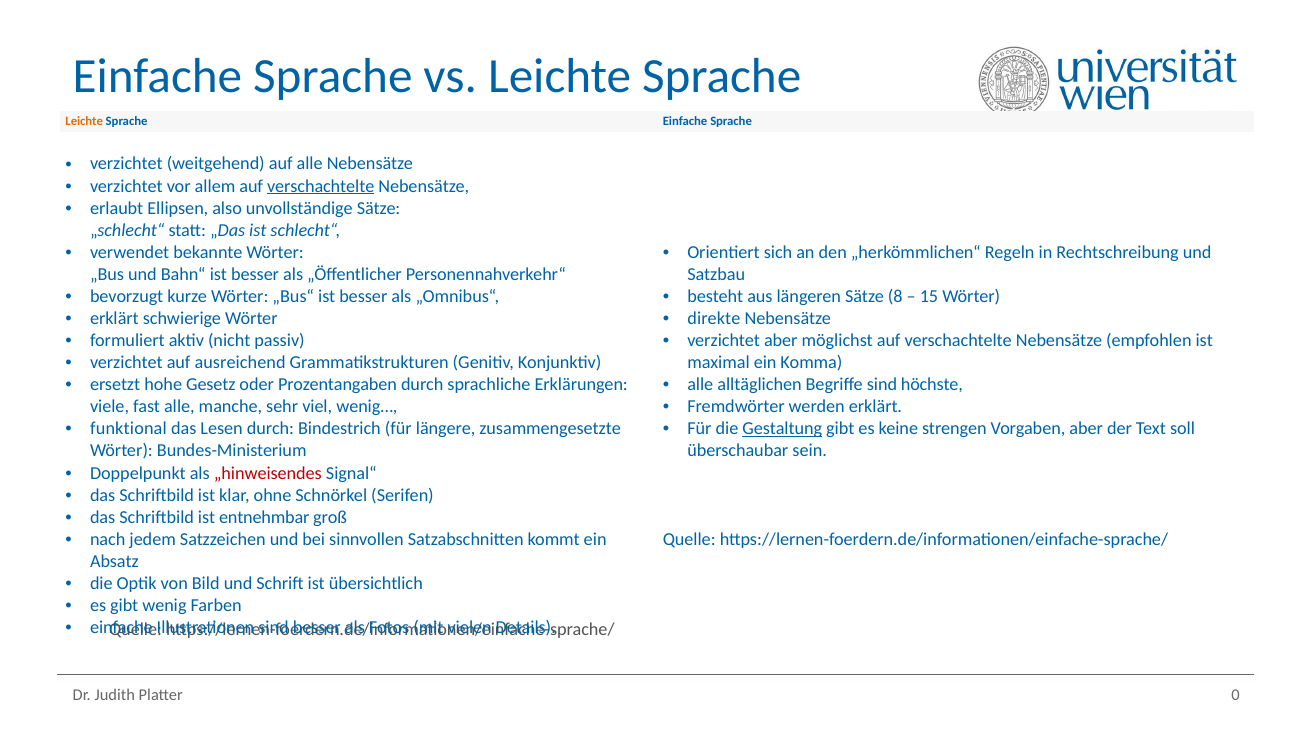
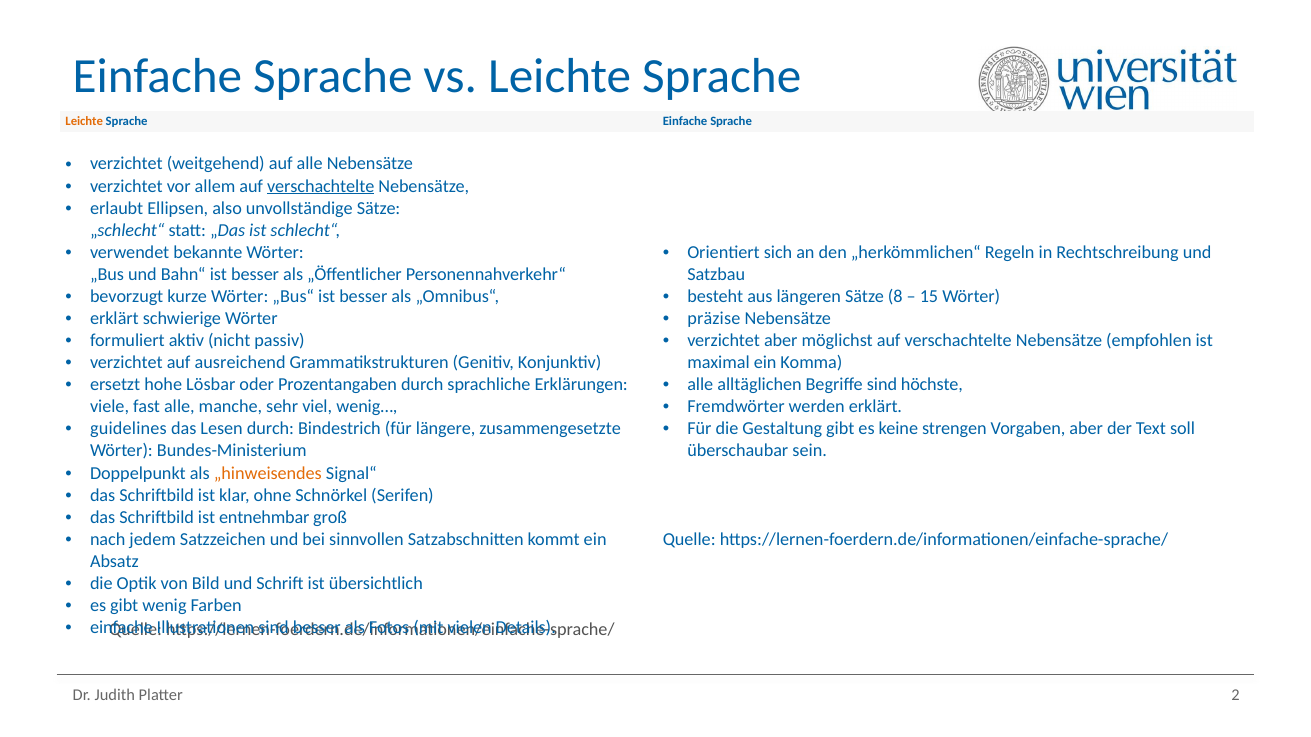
direkte: direkte -> präzise
Gesetz: Gesetz -> Lösbar
funktional: funktional -> guidelines
Gestaltung underline: present -> none
„hinweisendes colour: red -> orange
0: 0 -> 2
